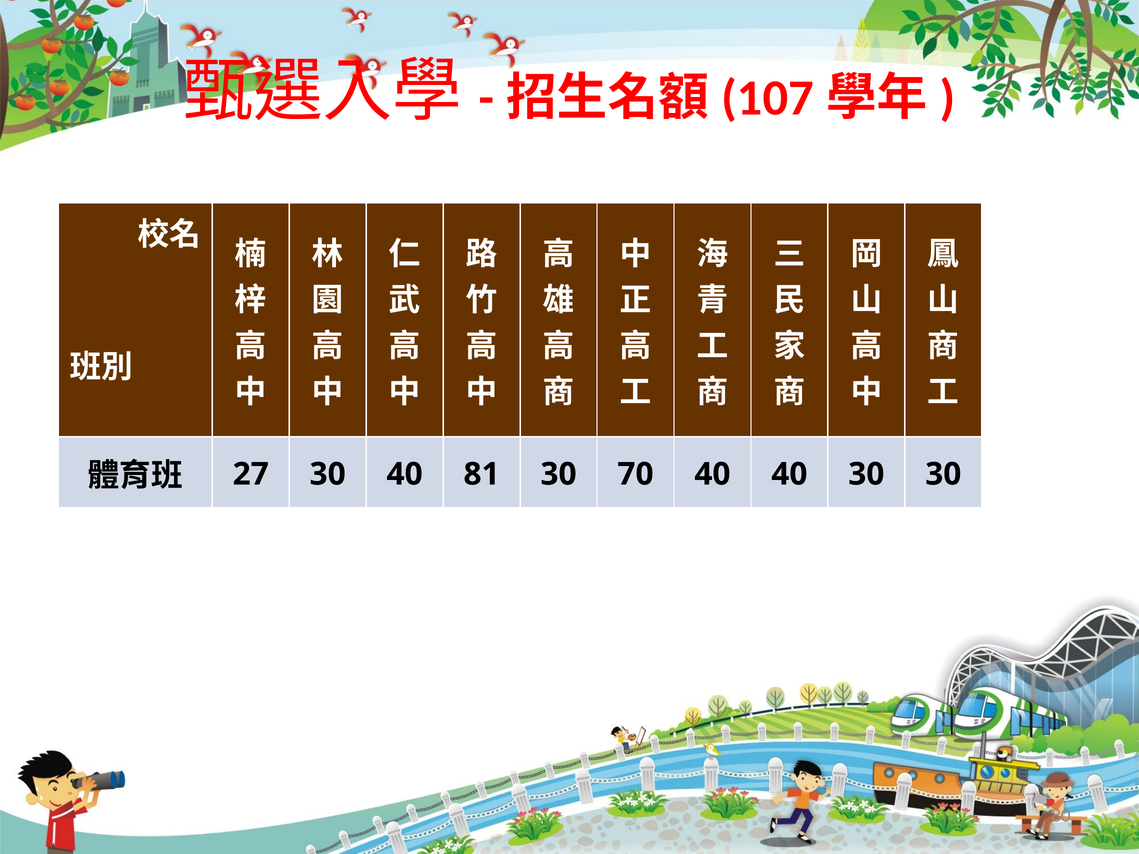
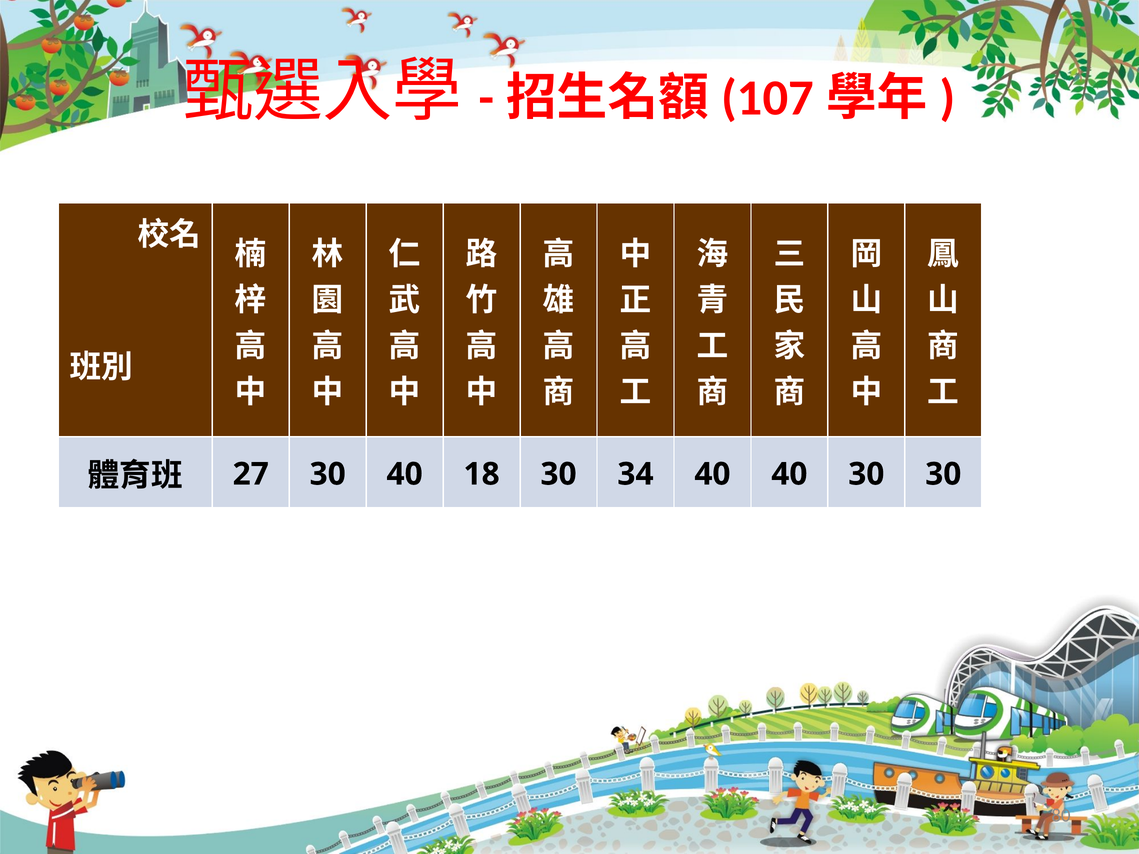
81: 81 -> 18
70: 70 -> 34
